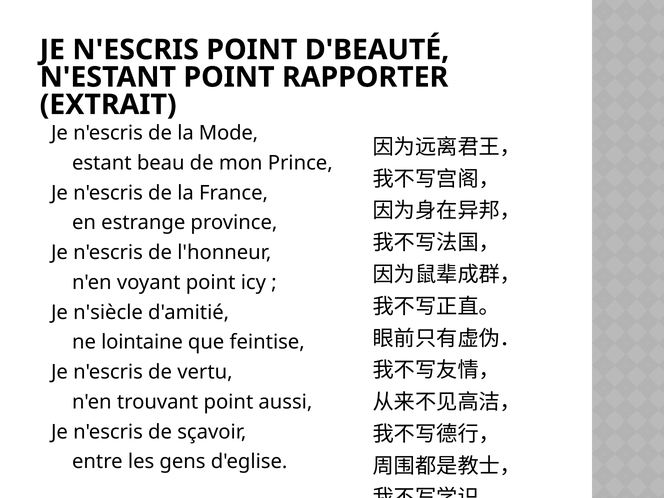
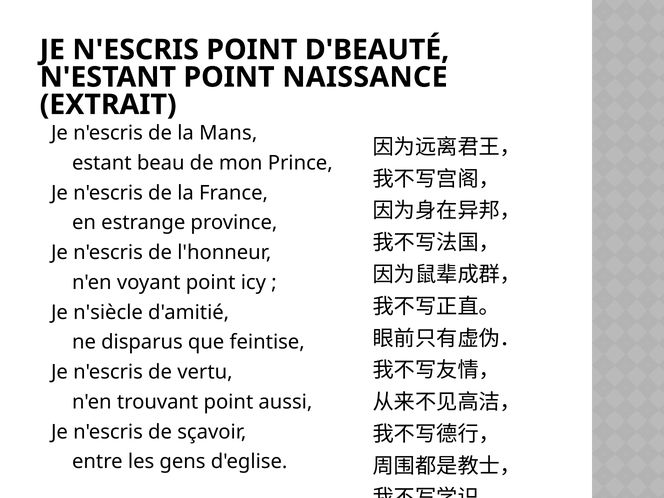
RAPPORTER: RAPPORTER -> NAISSANCE
Mode: Mode -> Mans
lointaine: lointaine -> disparus
